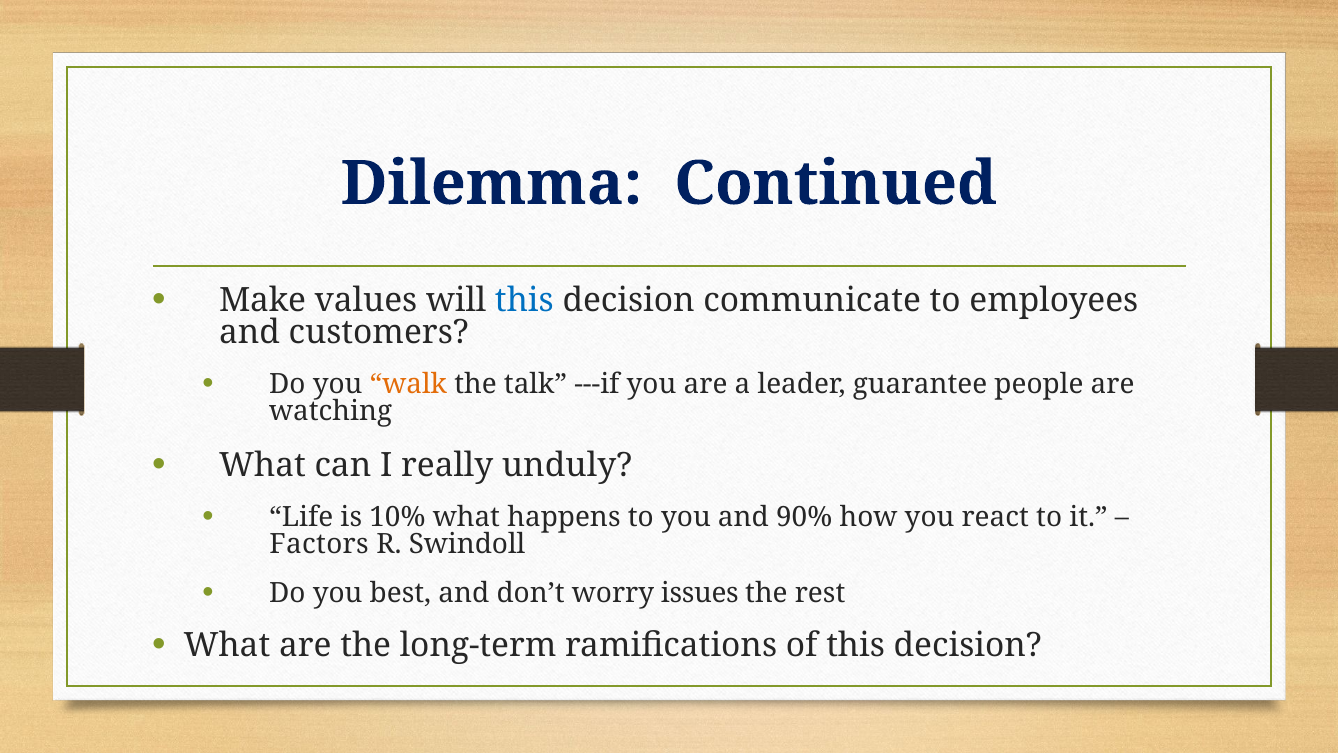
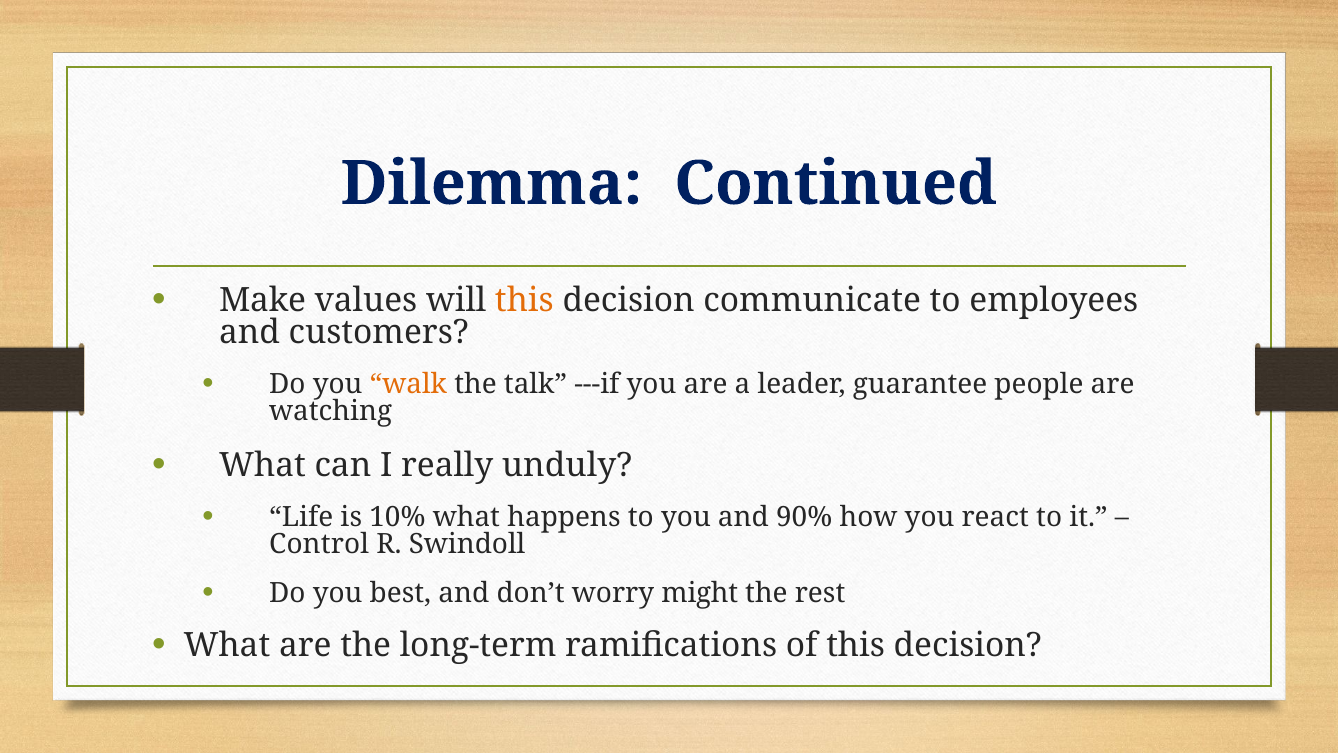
this at (524, 300) colour: blue -> orange
Factors: Factors -> Control
issues: issues -> might
